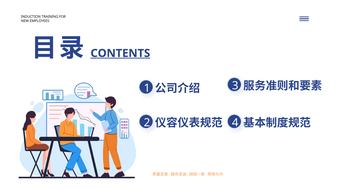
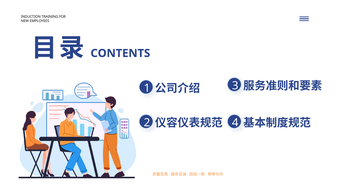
CONTENTS underline: present -> none
